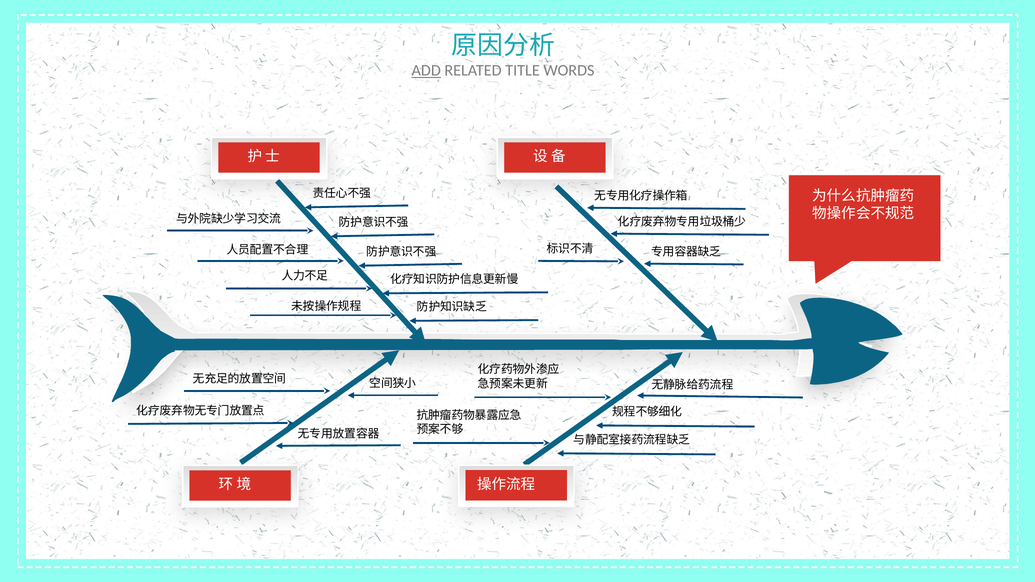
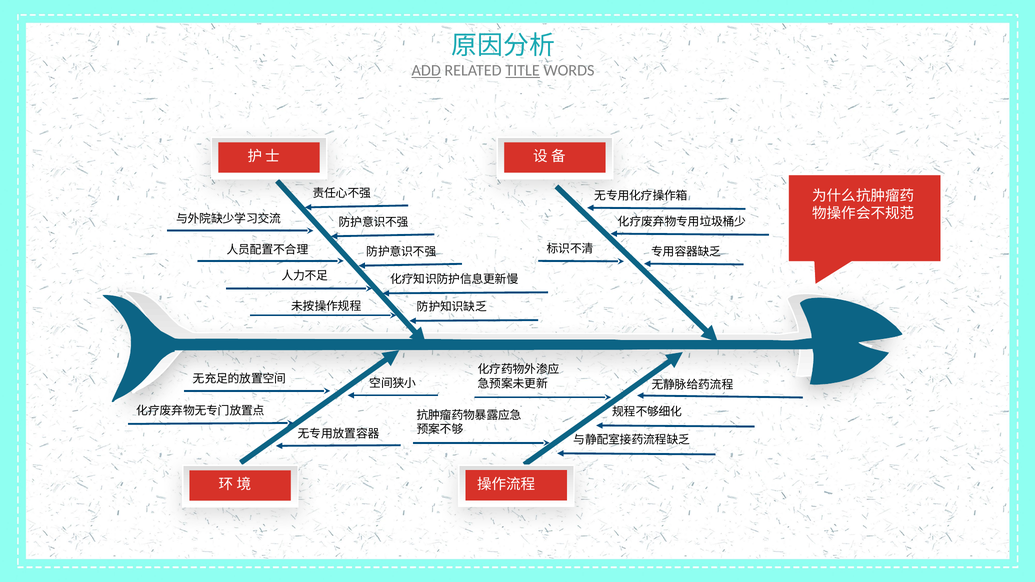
TITLE underline: none -> present
